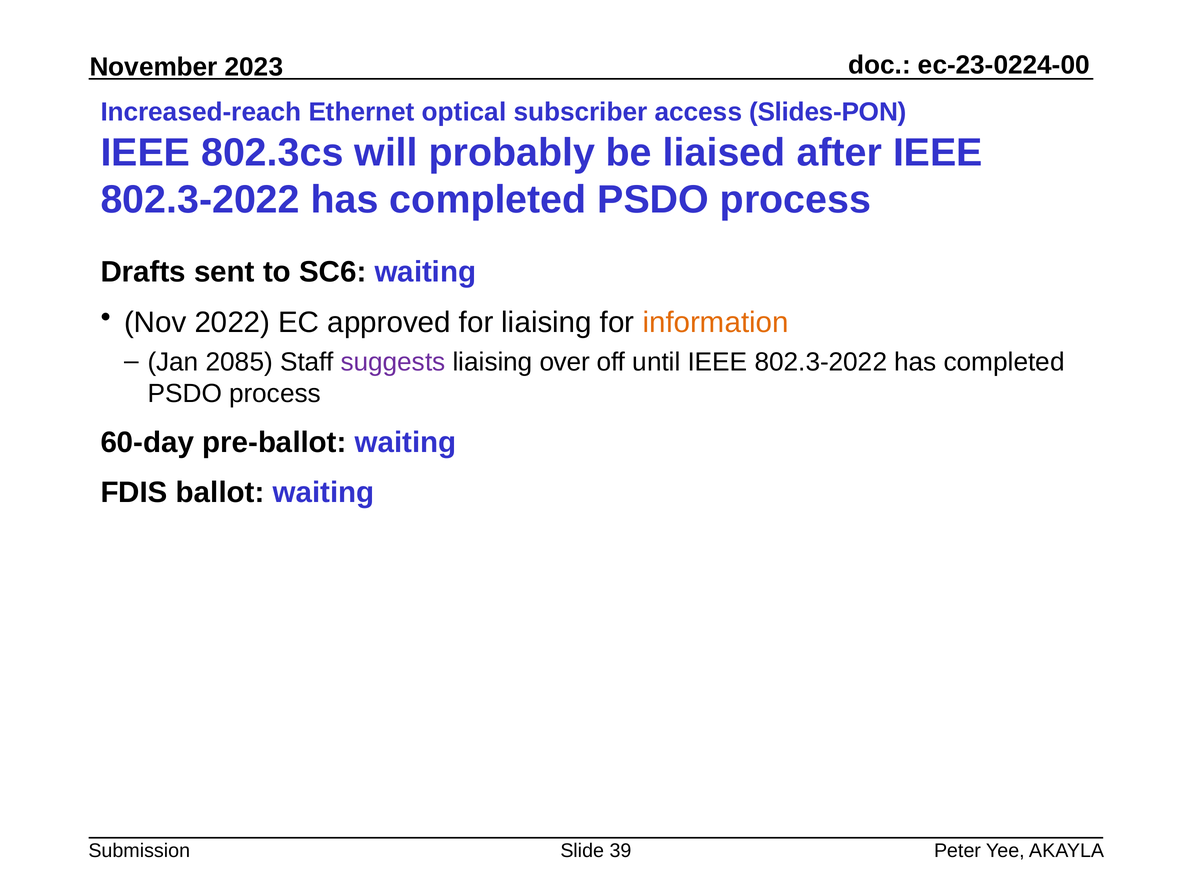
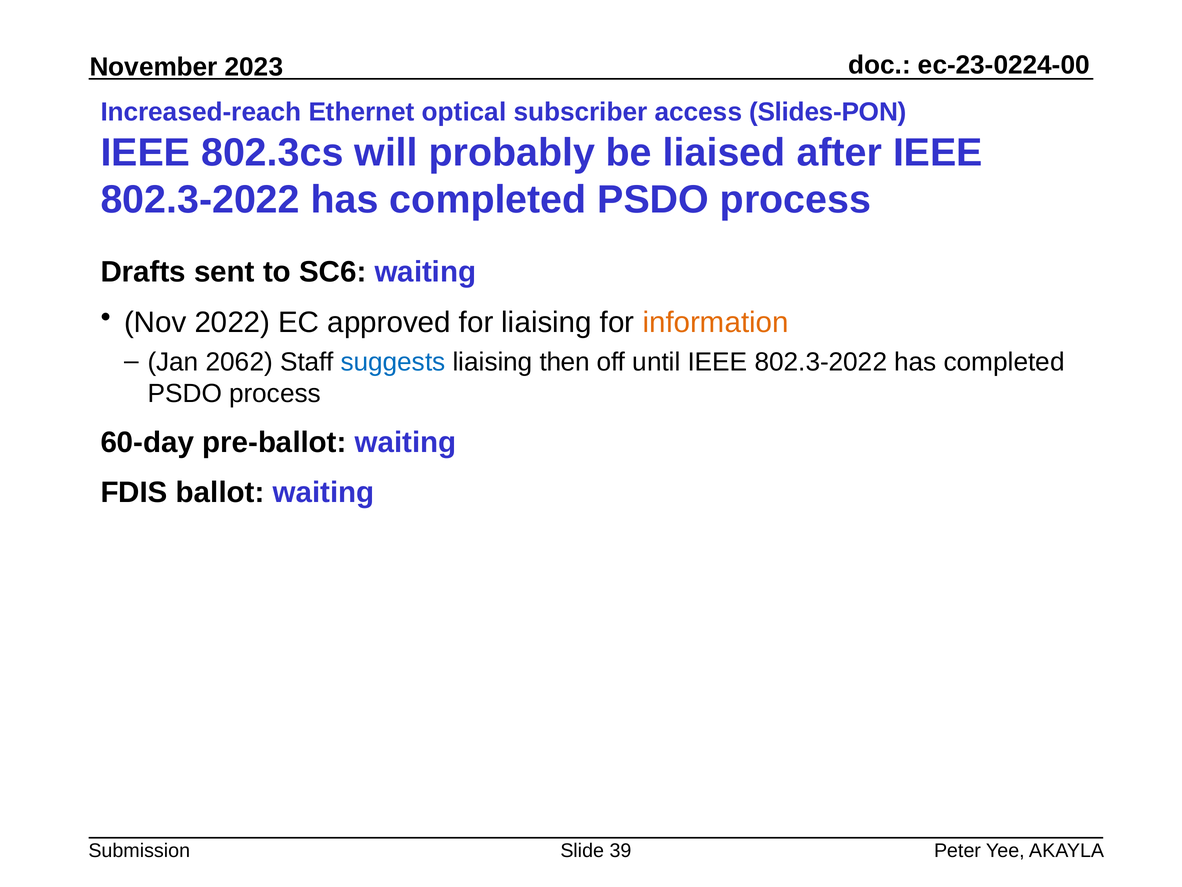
2085: 2085 -> 2062
suggests colour: purple -> blue
over: over -> then
